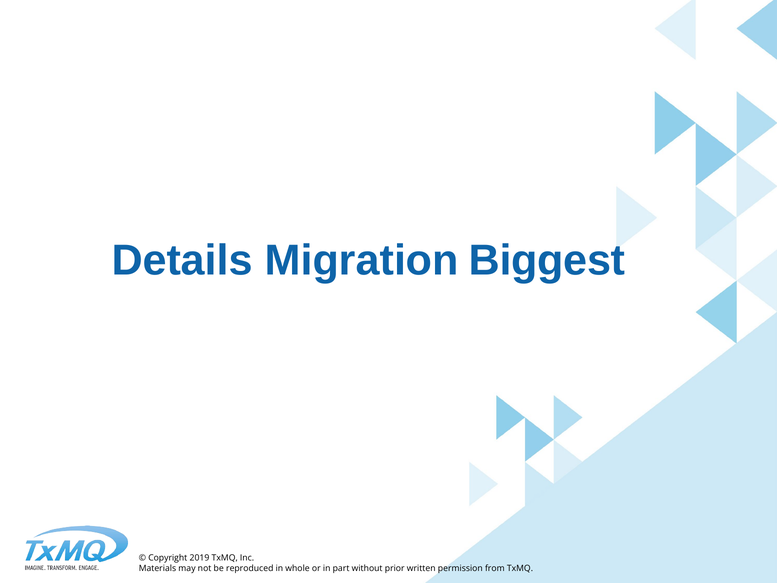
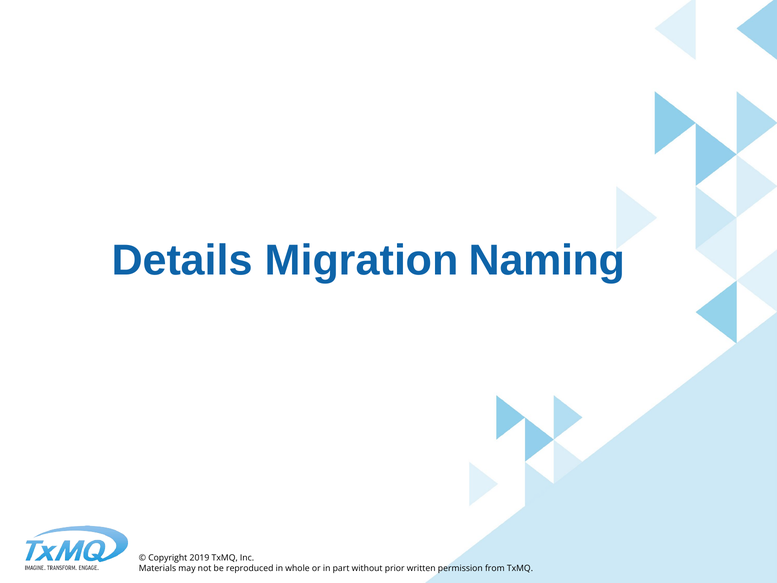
Biggest: Biggest -> Naming
